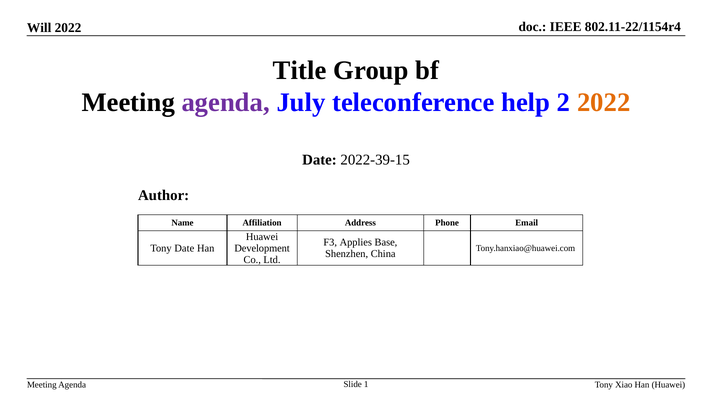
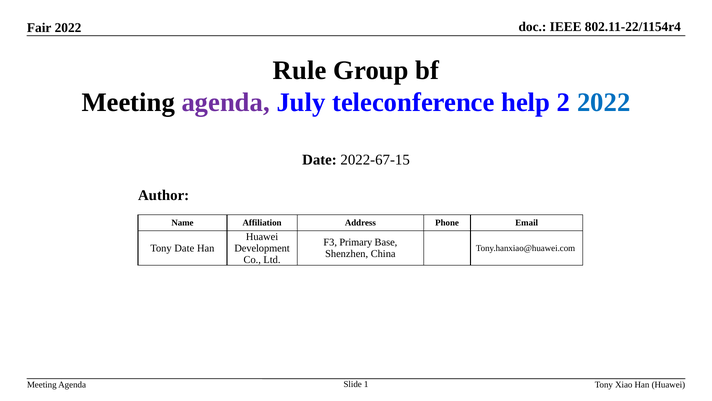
Will: Will -> Fair
Title: Title -> Rule
2022 at (604, 102) colour: orange -> blue
2022-39-15: 2022-39-15 -> 2022-67-15
Applies: Applies -> Primary
